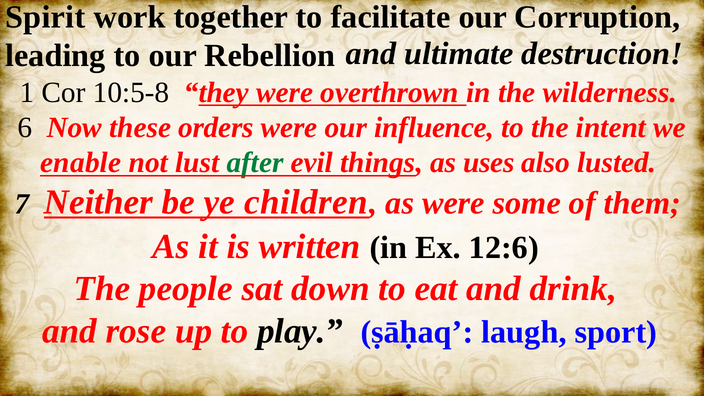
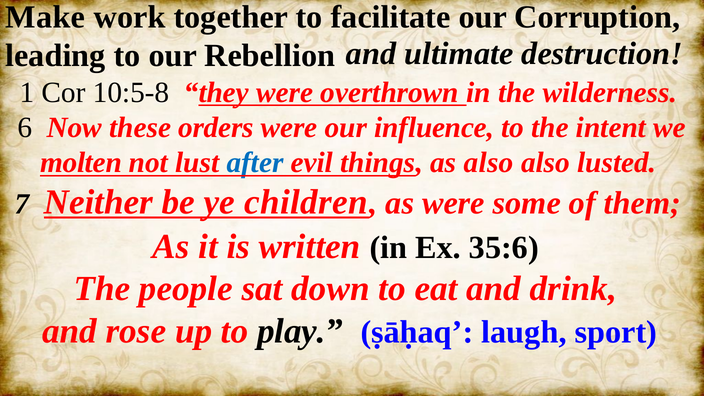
Spirit: Spirit -> Make
enable: enable -> molten
after colour: green -> blue
as uses: uses -> also
12:6: 12:6 -> 35:6
